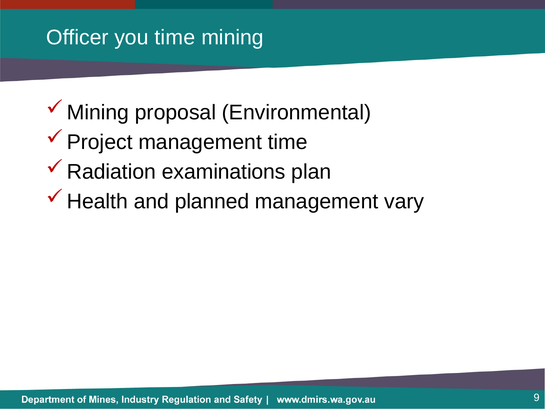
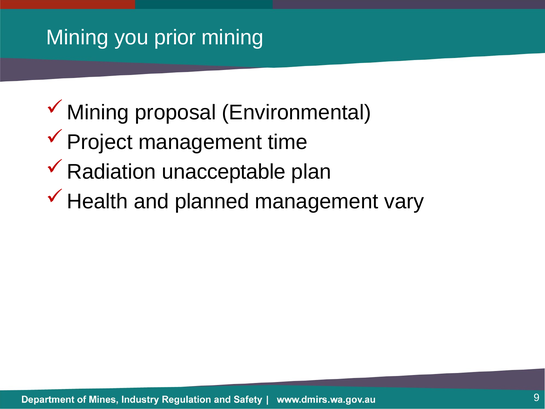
Officer at (77, 38): Officer -> Mining
you time: time -> prior
examinations: examinations -> unacceptable
